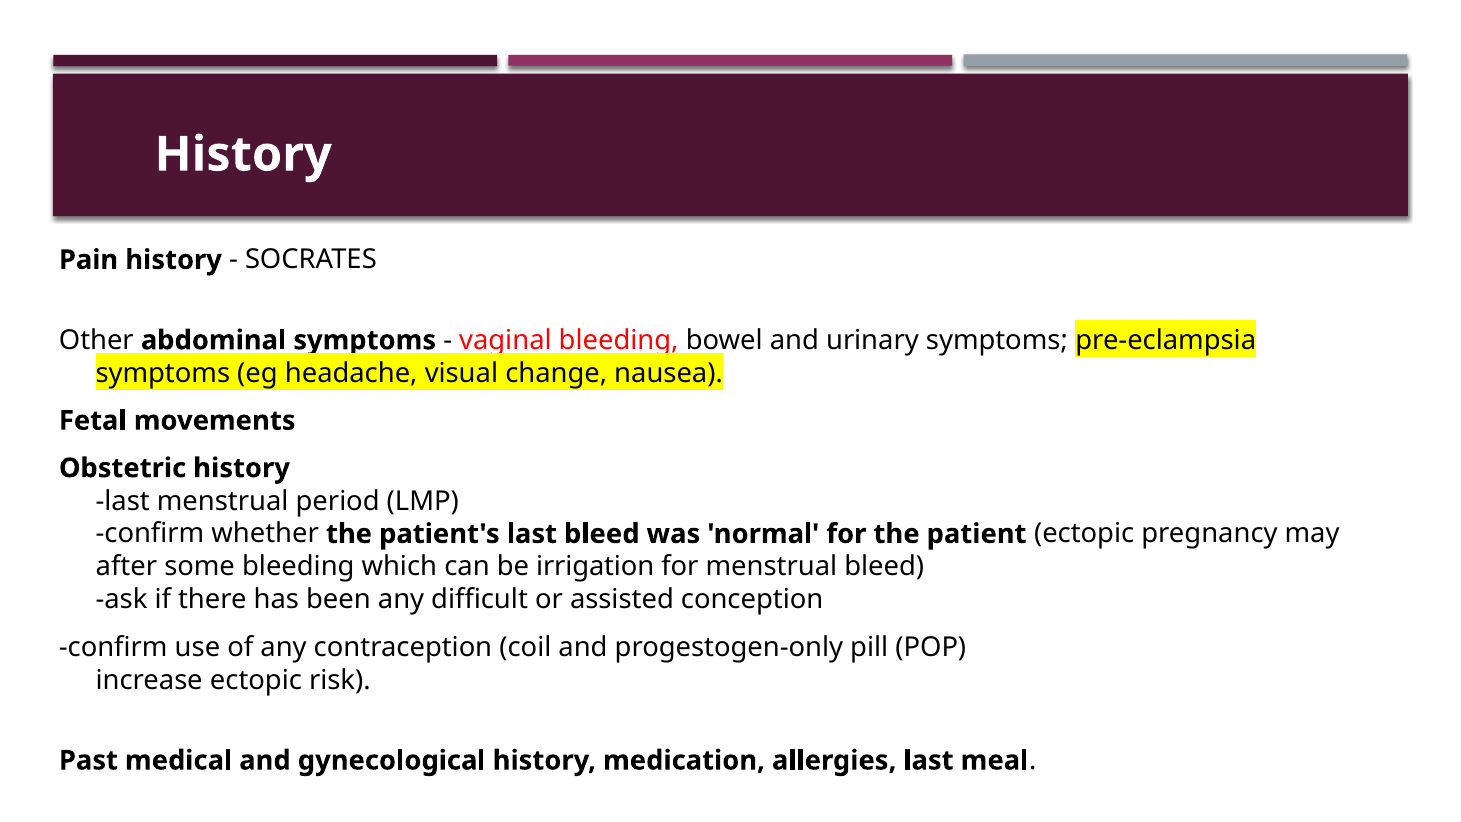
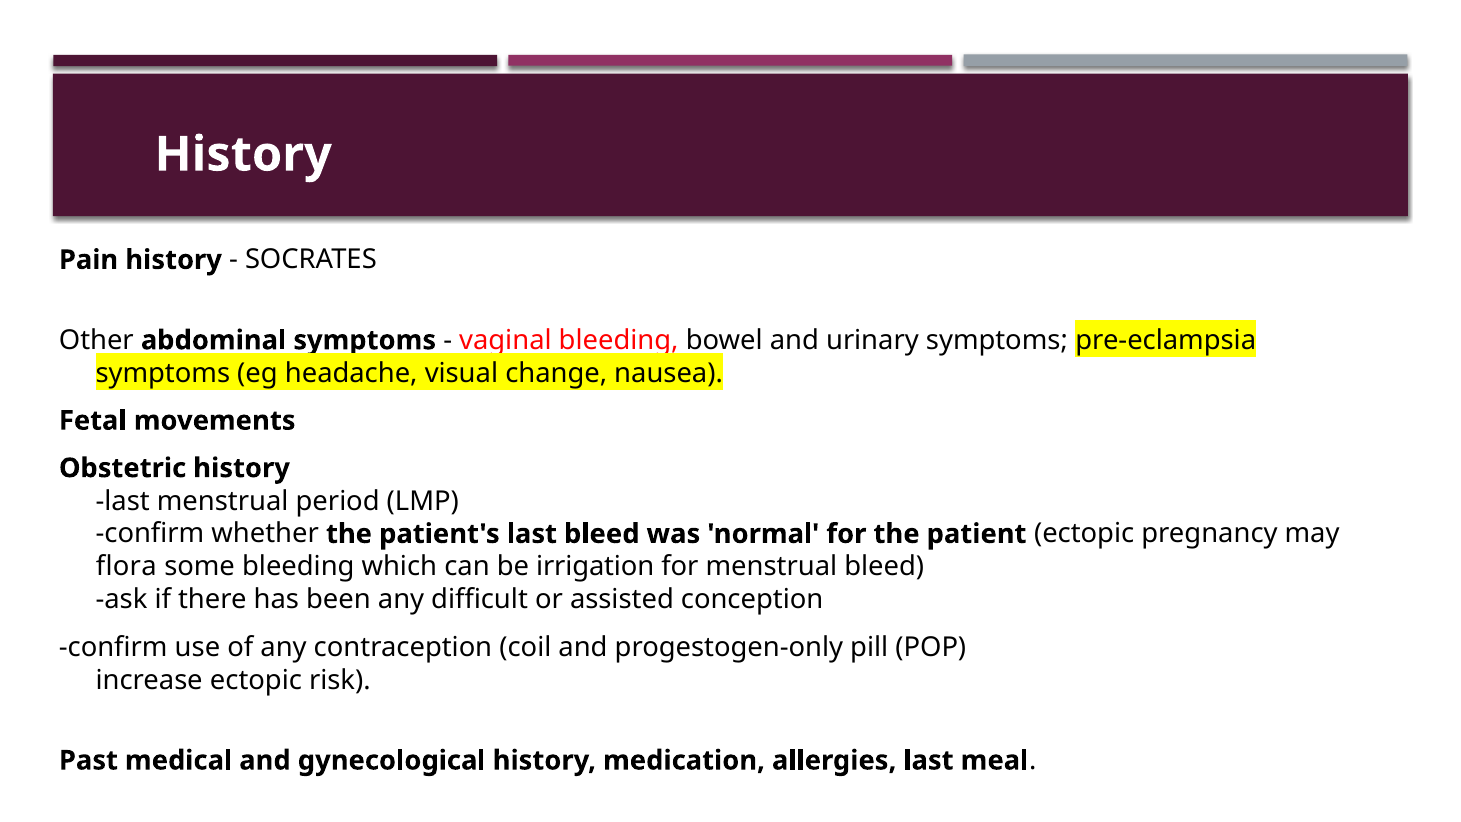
after: after -> flora
